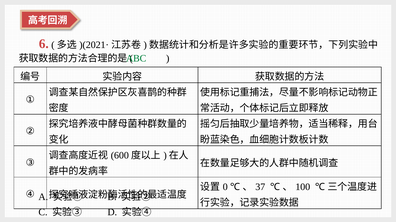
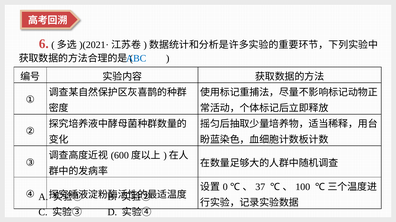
ABC colour: green -> blue
